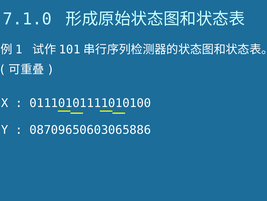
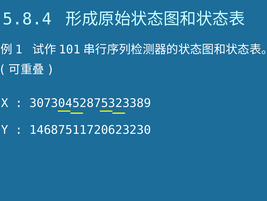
7.1.0: 7.1.0 -> 5.8.4
01110101111010100: 01110101111010100 -> 30730452875323389
08709650603065886: 08709650603065886 -> 14687511720623230
